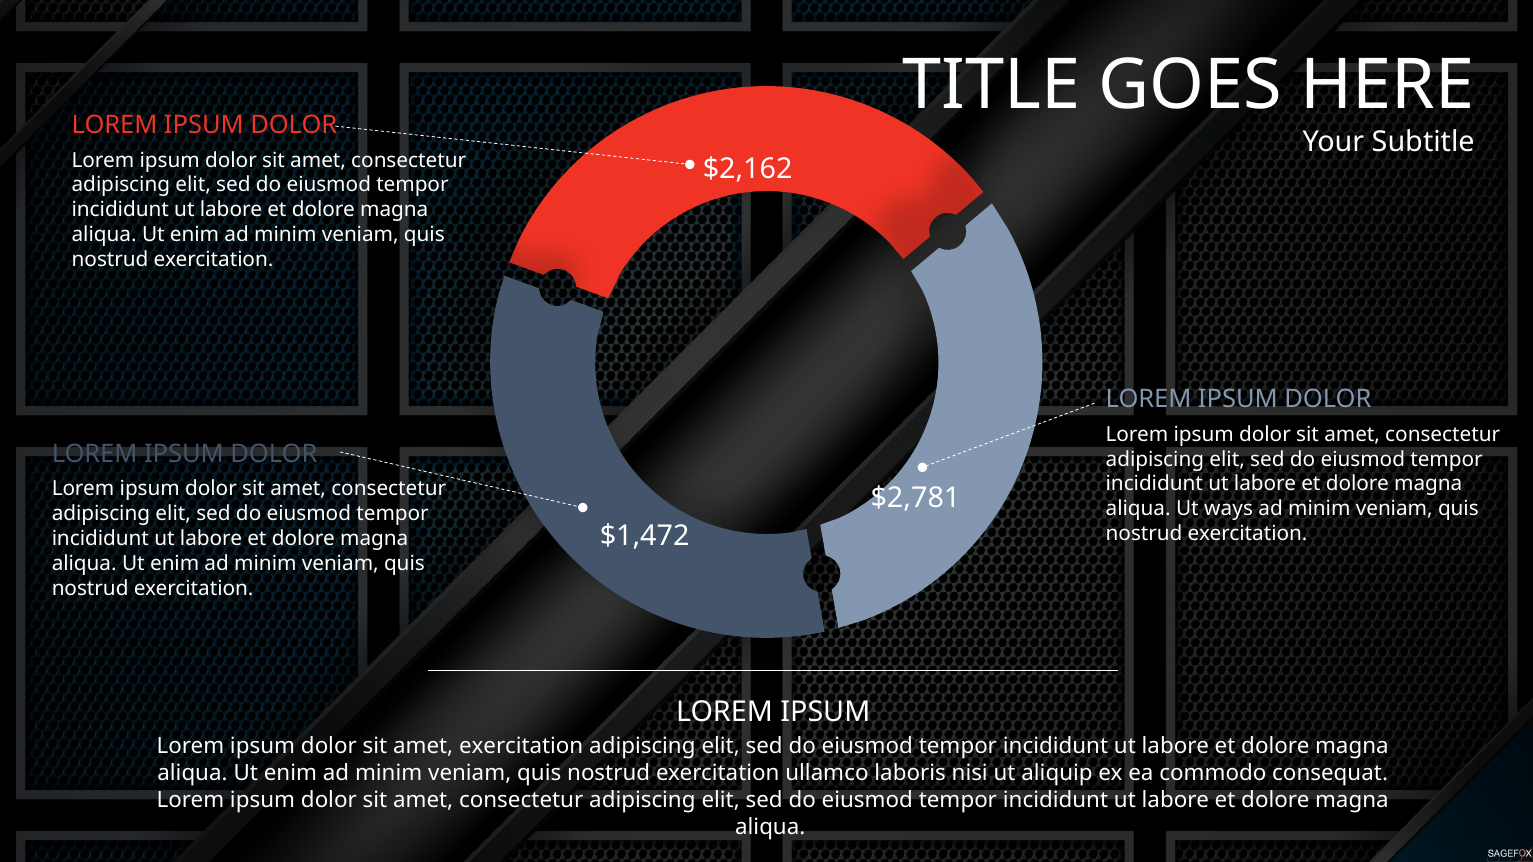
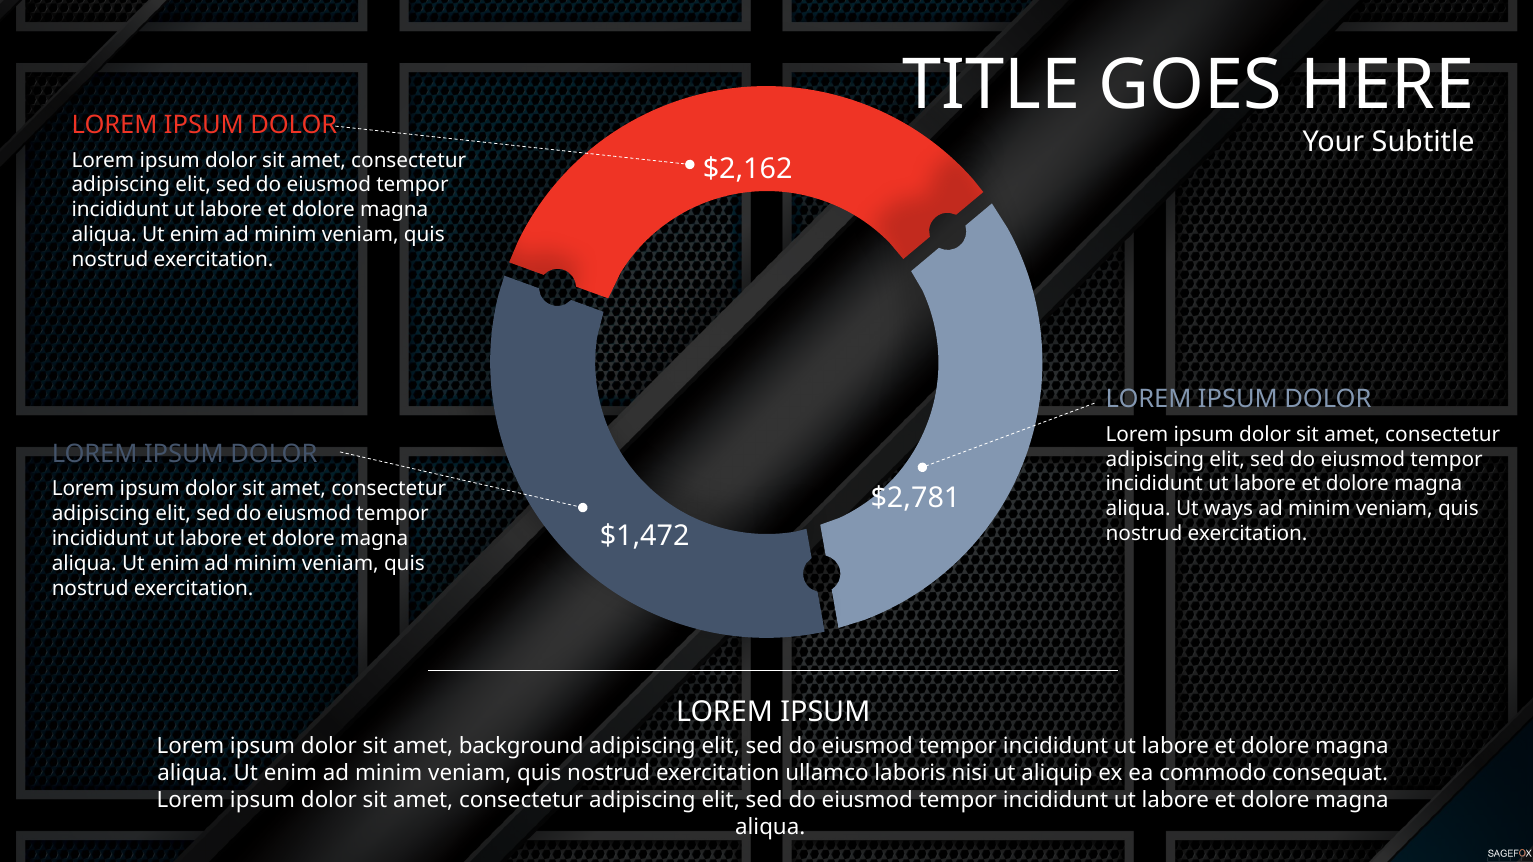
amet exercitation: exercitation -> background
